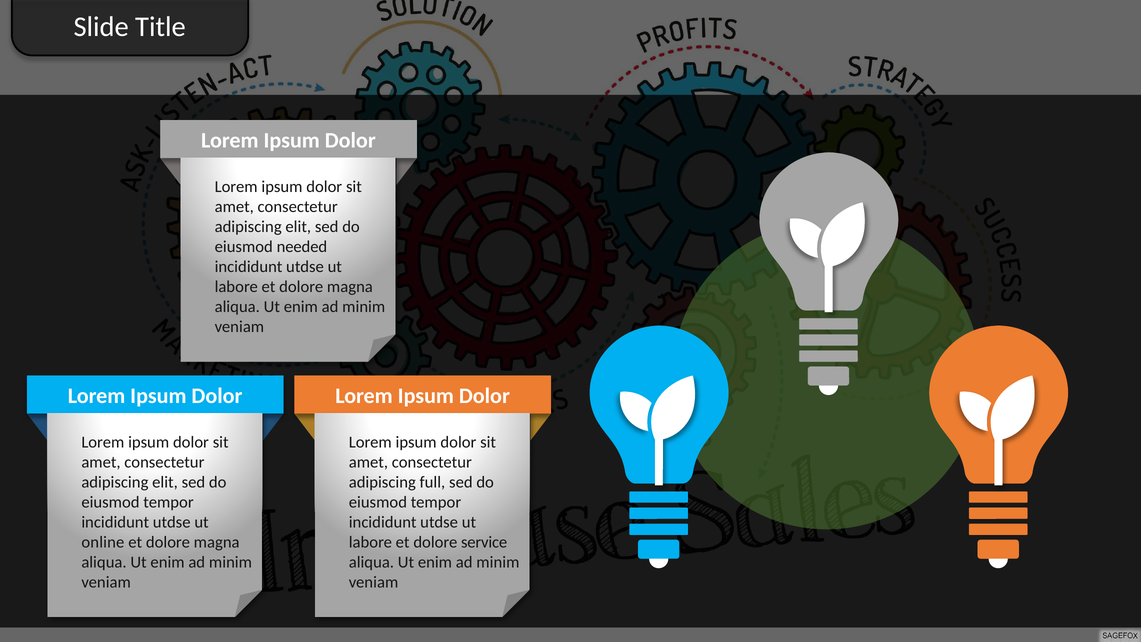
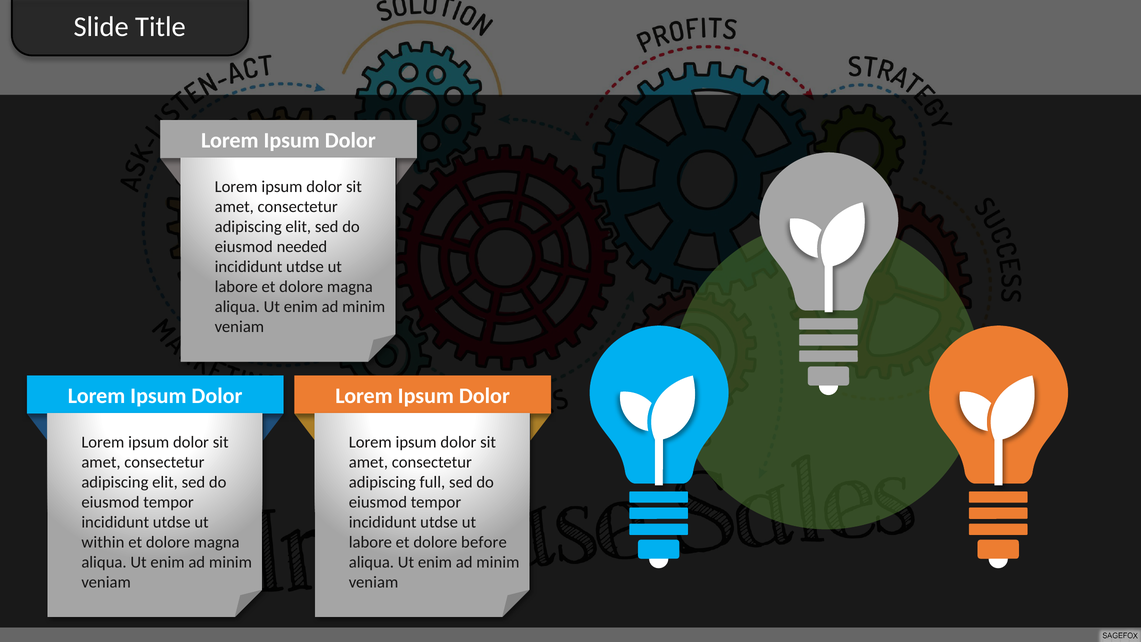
online: online -> within
service: service -> before
